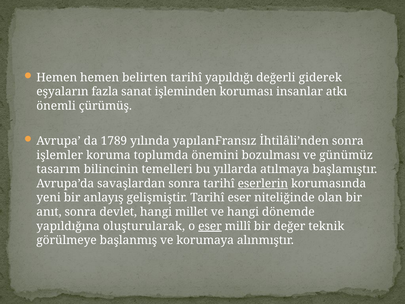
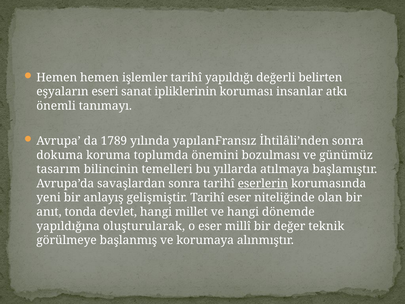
belirten: belirten -> işlemler
giderek: giderek -> belirten
fazla: fazla -> eseri
işleminden: işleminden -> ipliklerinin
çürümüş: çürümüş -> tanımayı
işlemler: işlemler -> dokuma
anıt sonra: sonra -> tonda
eser at (210, 226) underline: present -> none
